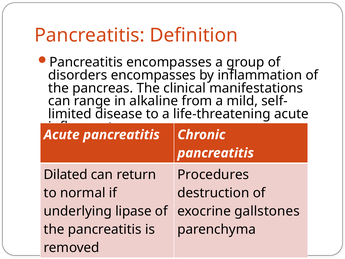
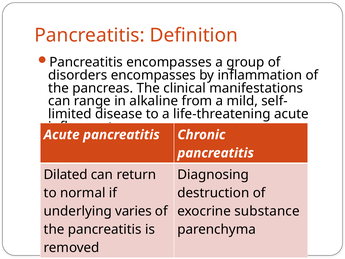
Procedures: Procedures -> Diagnosing
lipase: lipase -> varies
gallstones: gallstones -> substance
